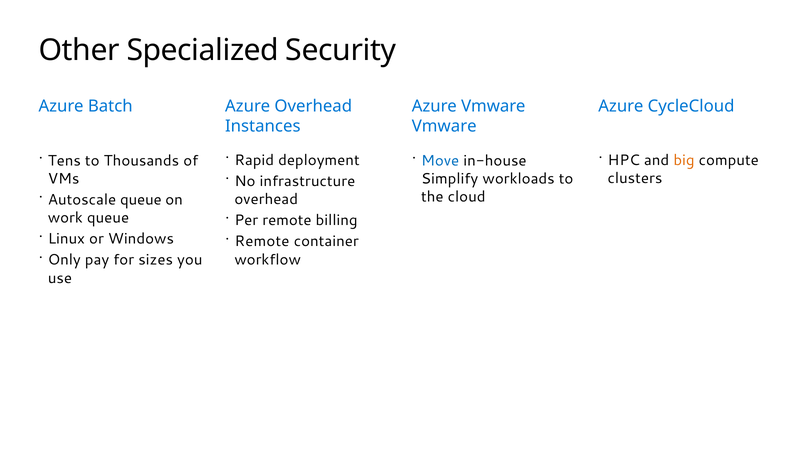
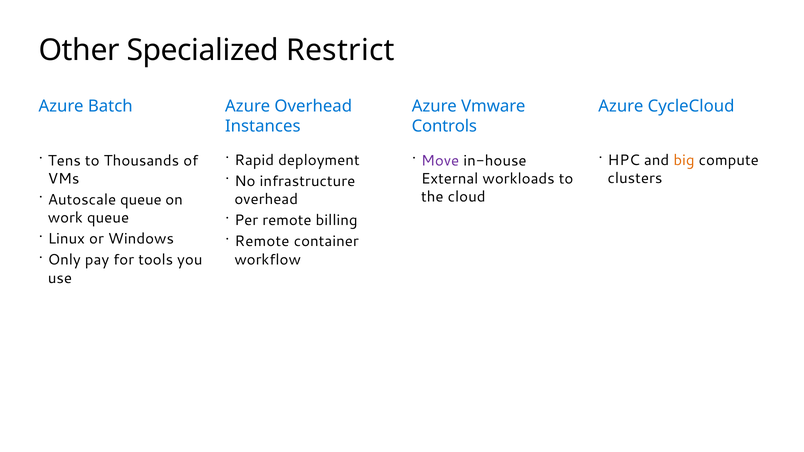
Security: Security -> Restrict
Vmware at (444, 126): Vmware -> Controls
Move colour: blue -> purple
Simplify: Simplify -> External
sizes: sizes -> tools
